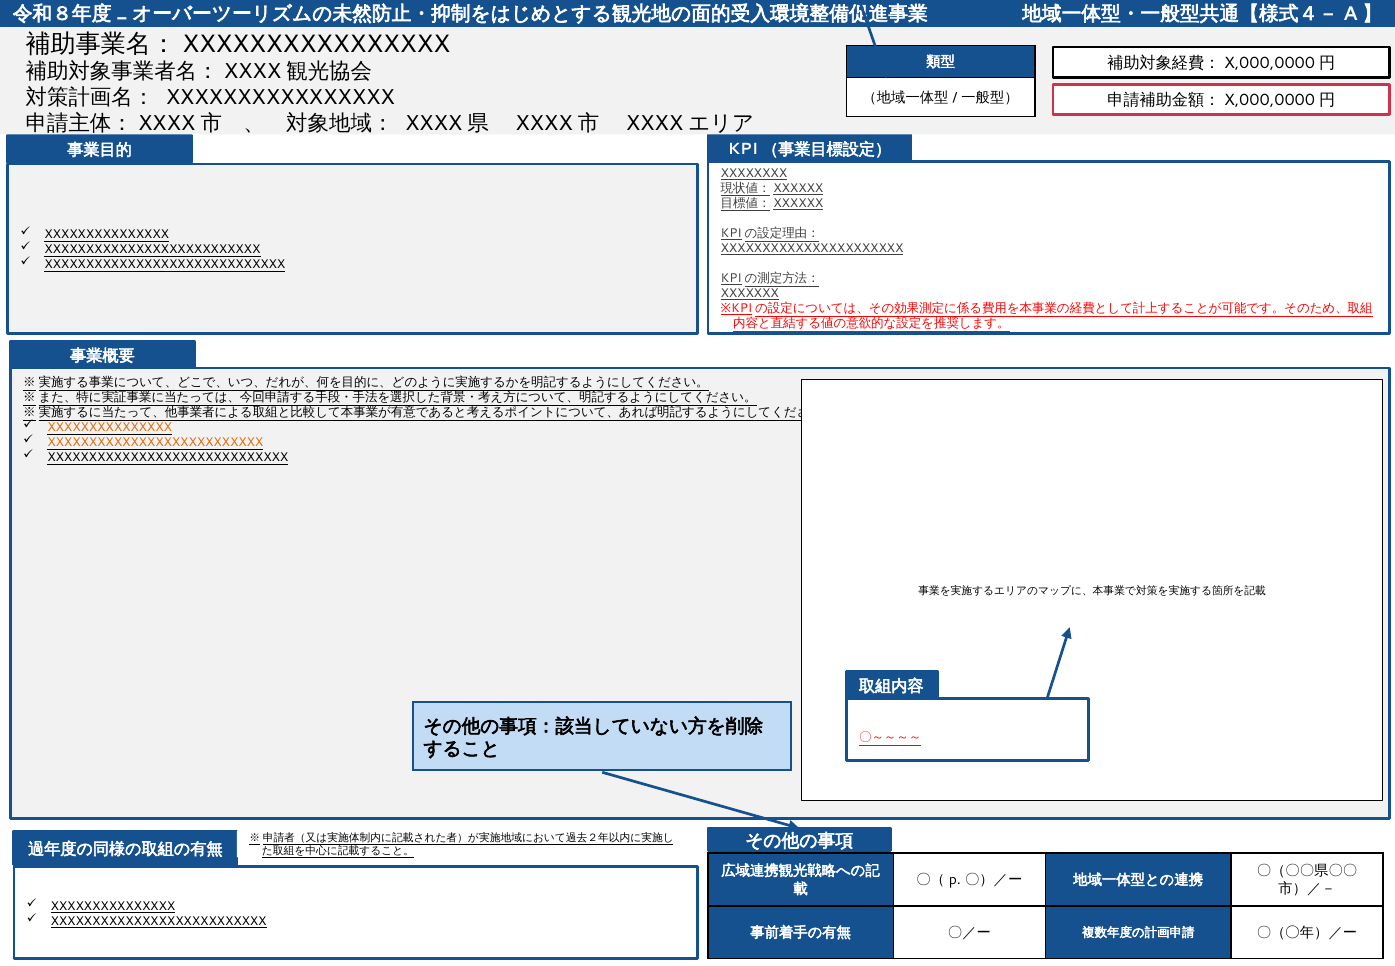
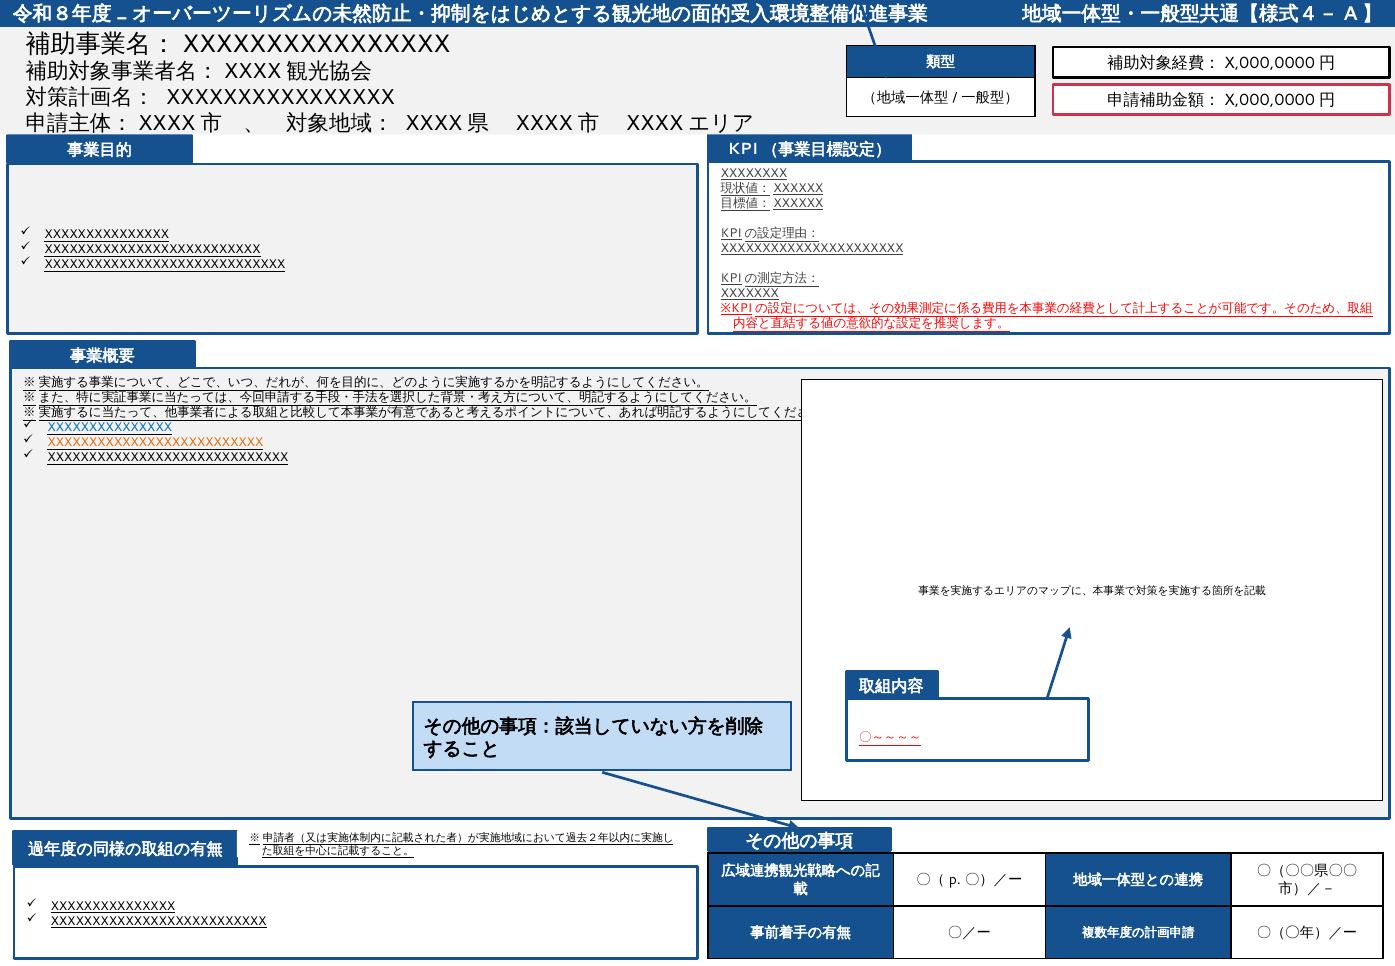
XXXXXXXXXXXXXXX at (110, 428) colour: orange -> blue
